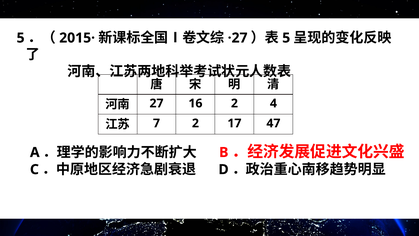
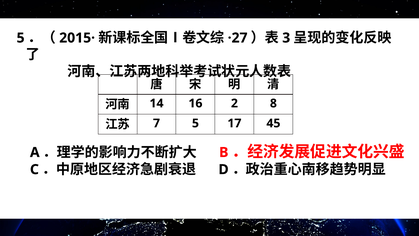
5 at (286, 38): 5 -> 3
27: 27 -> 14
4: 4 -> 8
7 2: 2 -> 5
47: 47 -> 45
